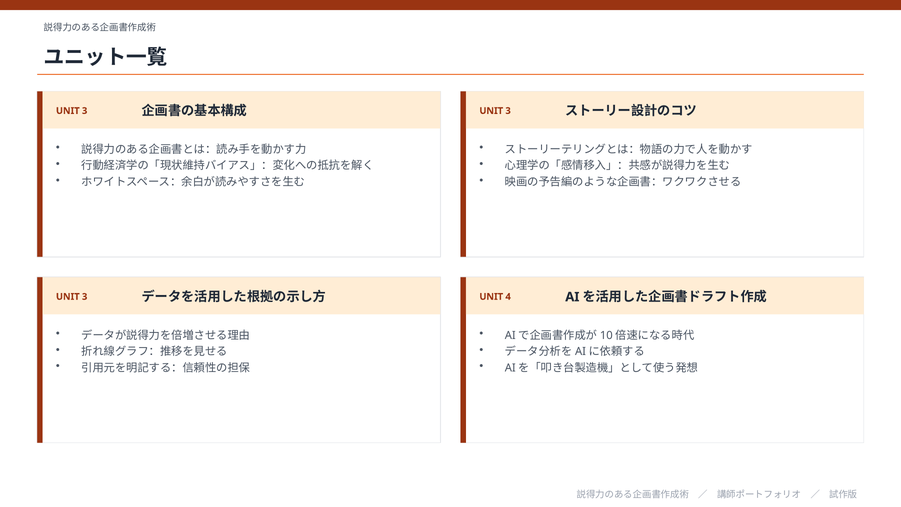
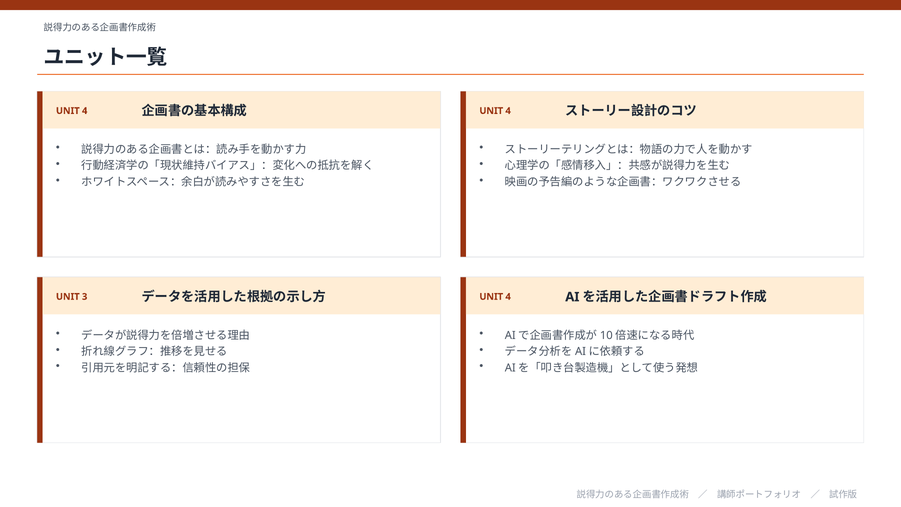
3 at (85, 111): 3 -> 4
3 at (508, 111): 3 -> 4
